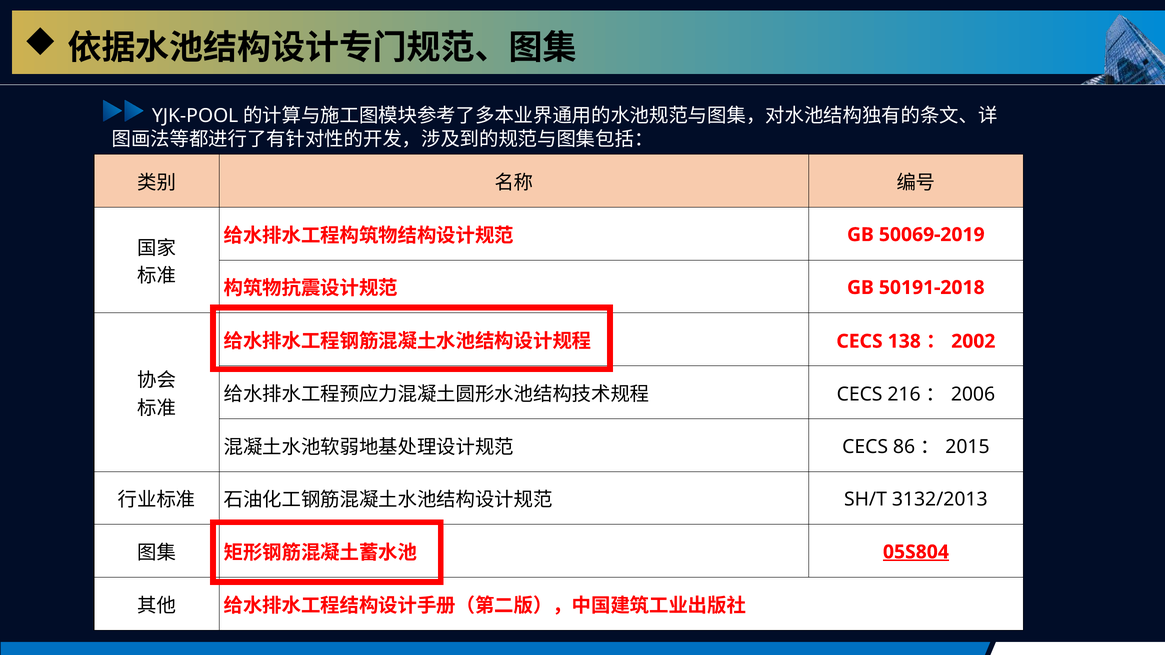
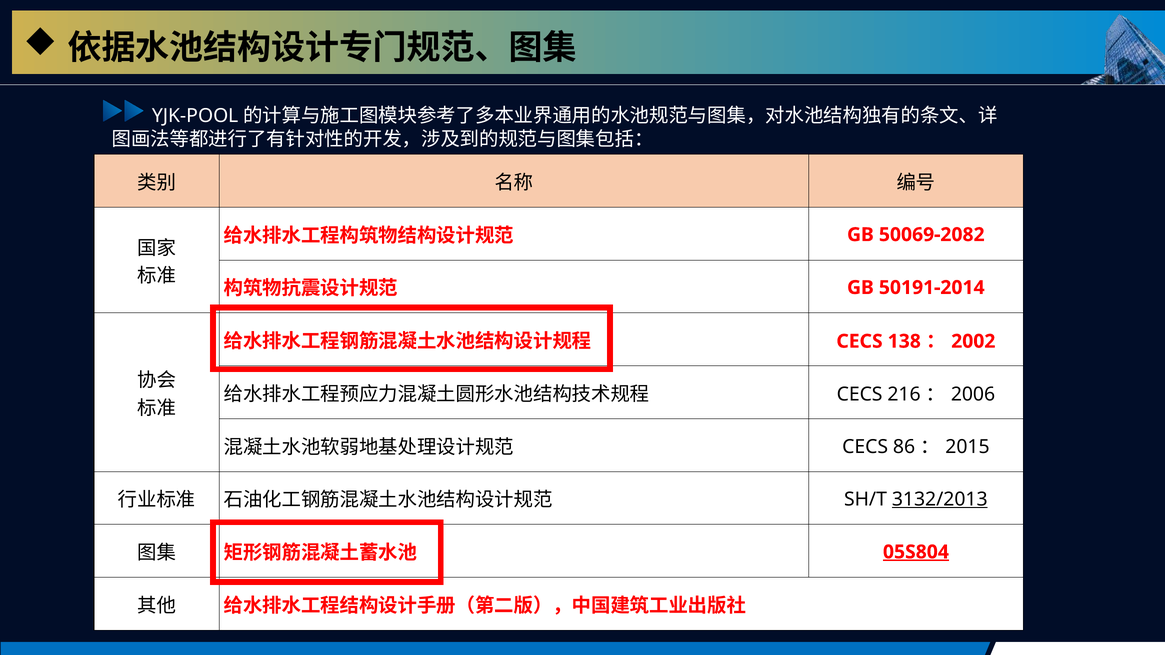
50069-2019: 50069-2019 -> 50069-2082
50191-2018: 50191-2018 -> 50191-2014
3132/2013 underline: none -> present
